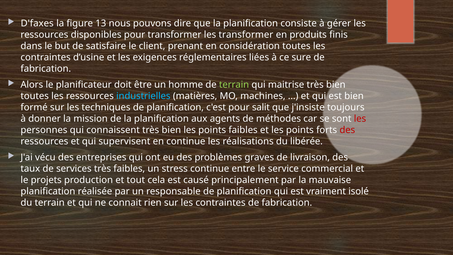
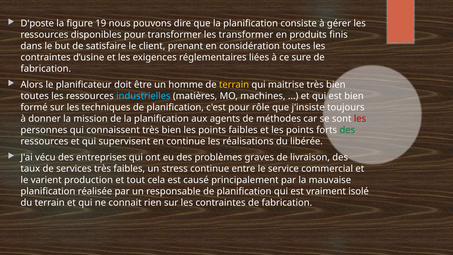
D'faxes: D'faxes -> D'poste
13: 13 -> 19
terrain at (234, 85) colour: light green -> yellow
salit: salit -> rôle
des at (347, 130) colour: red -> green
projets: projets -> varient
